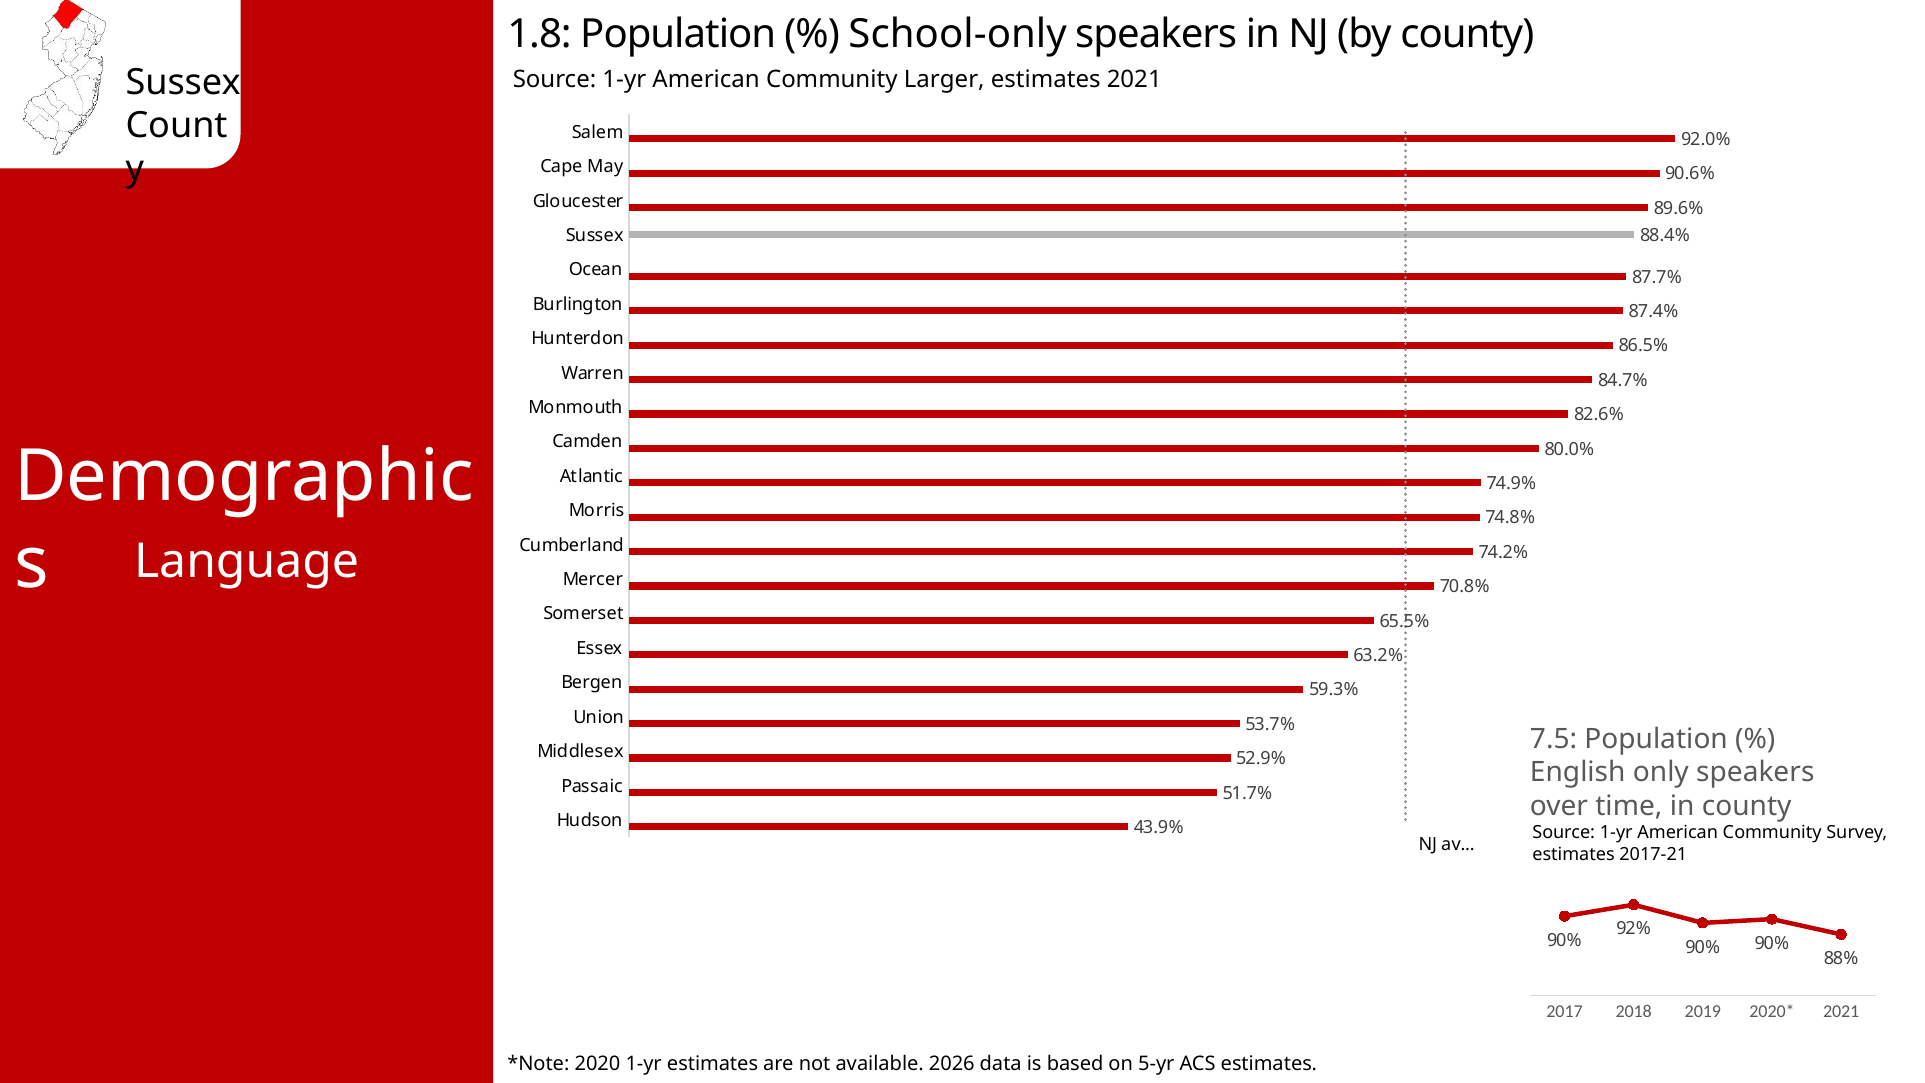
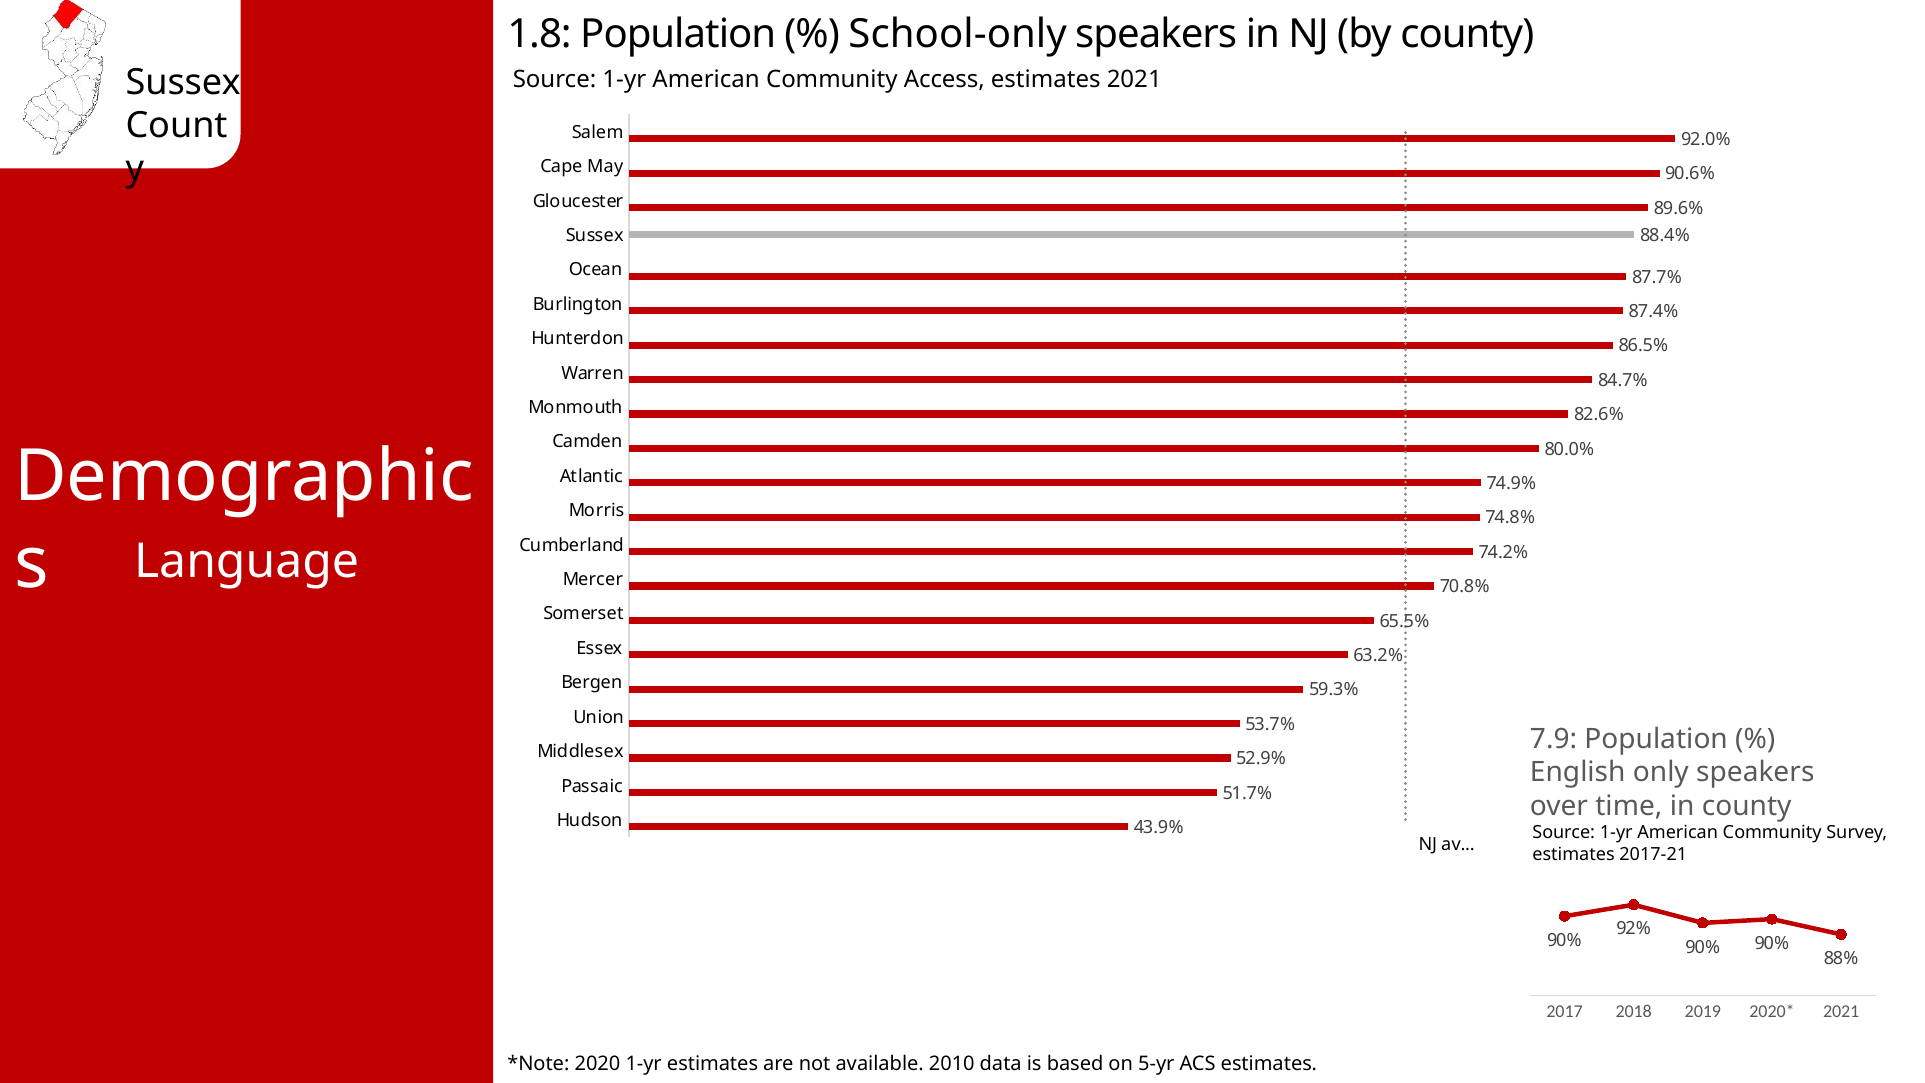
Larger: Larger -> Access
7.5: 7.5 -> 7.9
2026: 2026 -> 2010
